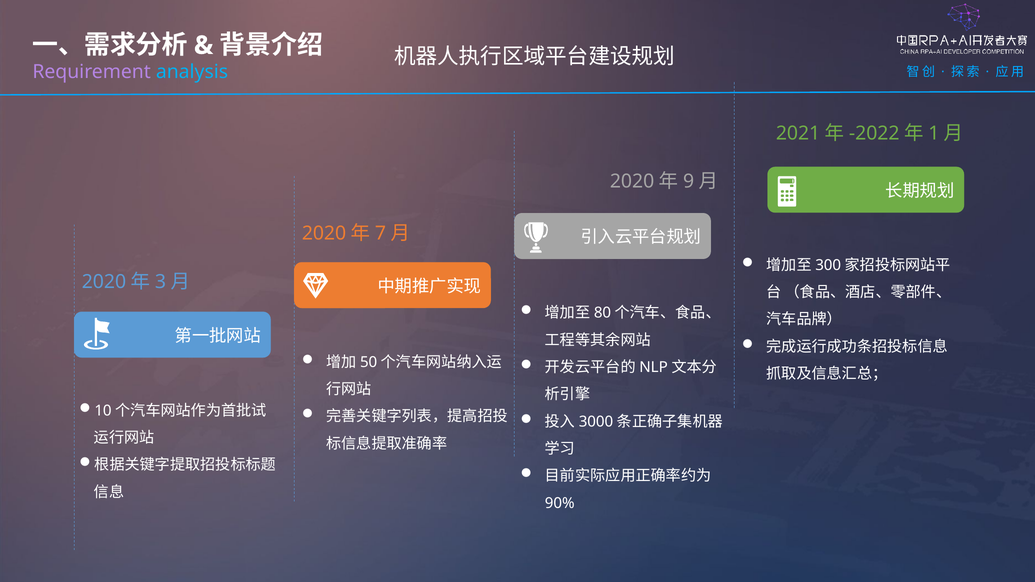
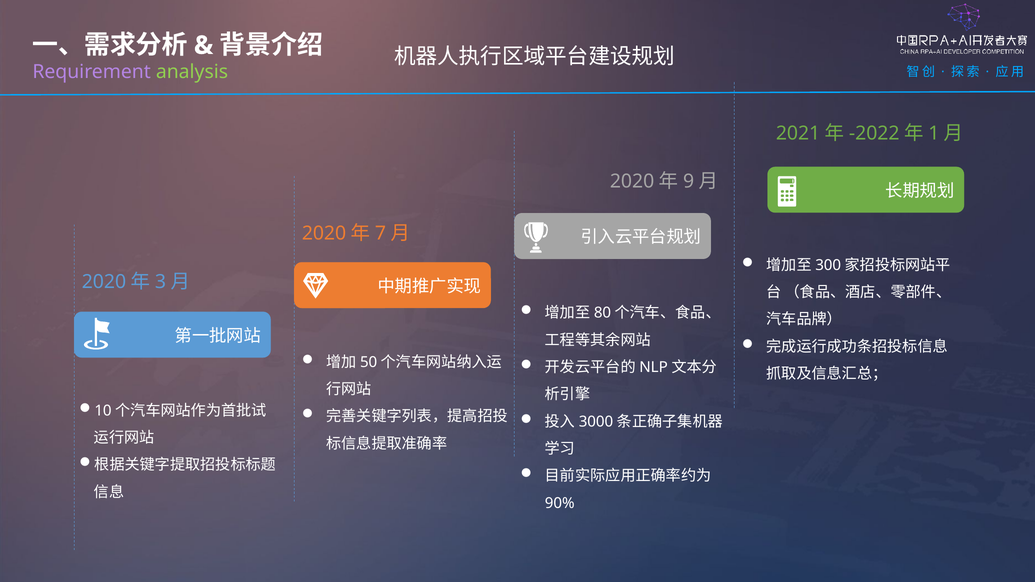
analysis colour: light blue -> light green
